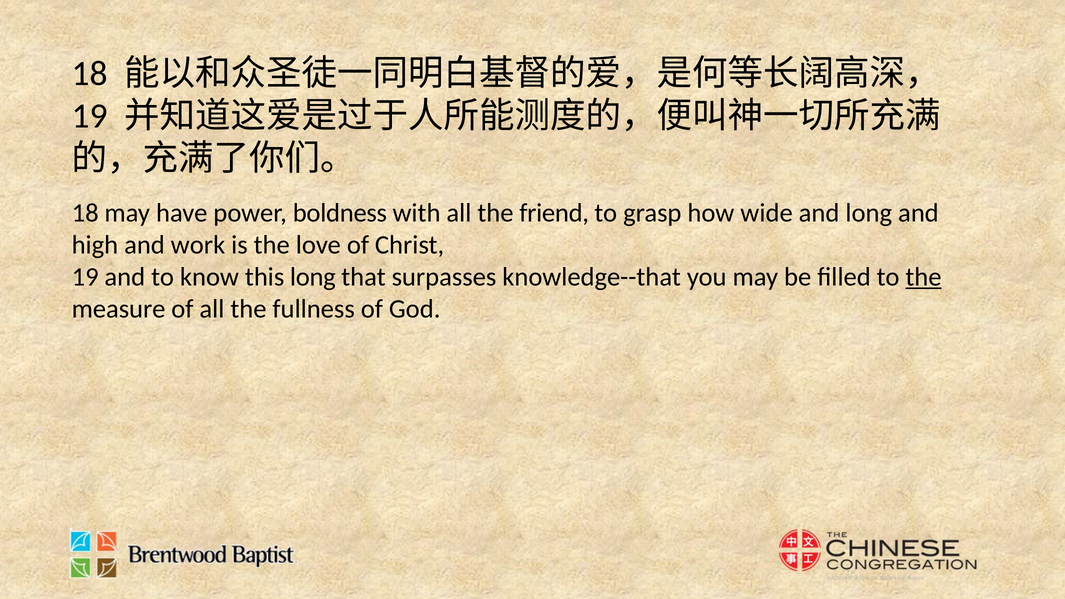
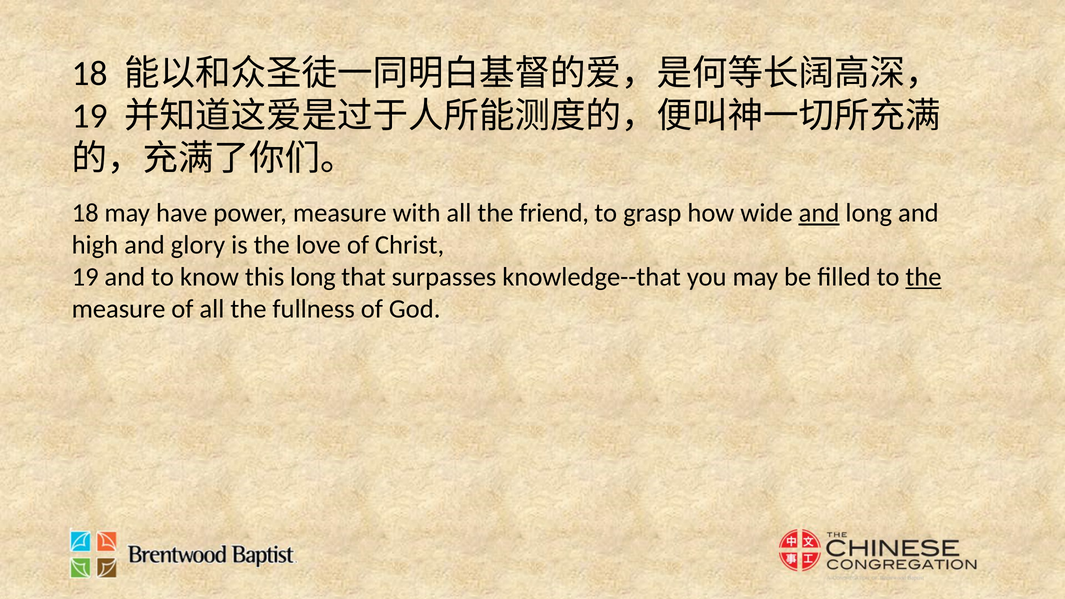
power boldness: boldness -> measure
and at (819, 213) underline: none -> present
work: work -> glory
